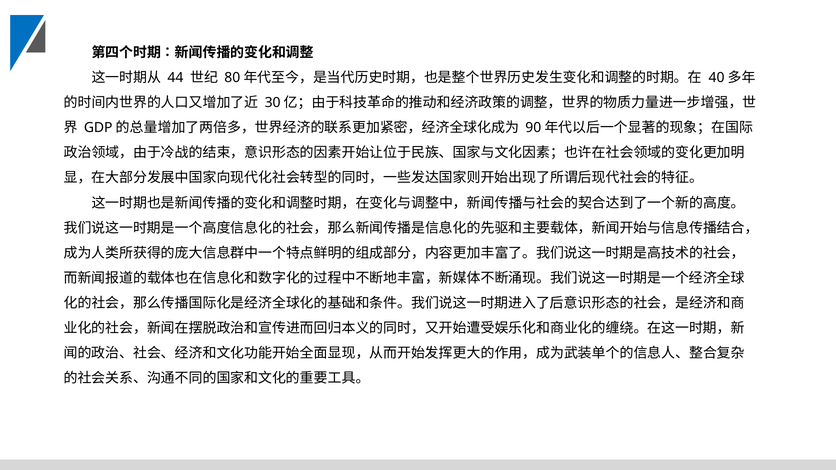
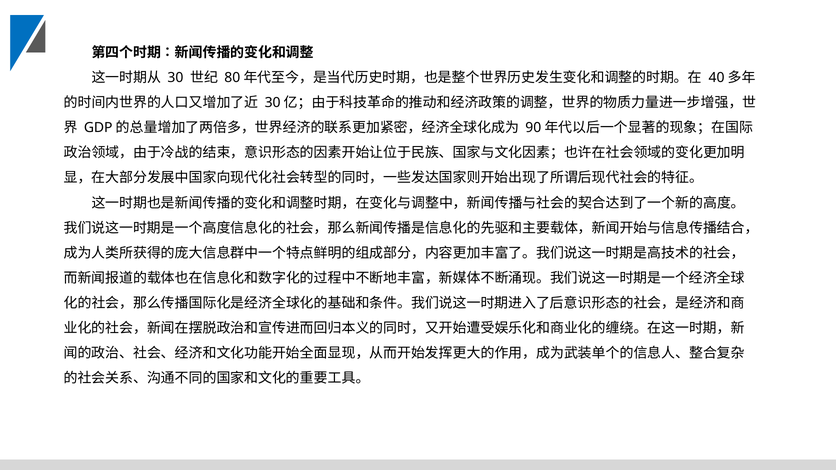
44: 44 -> 30
